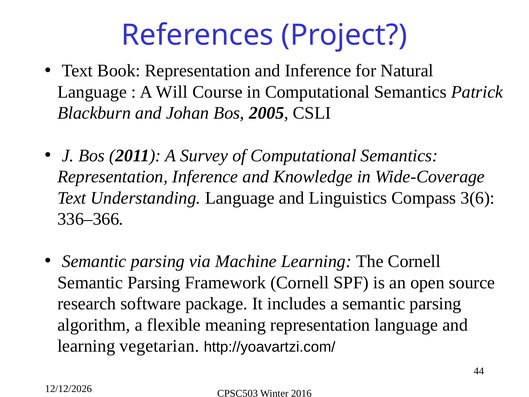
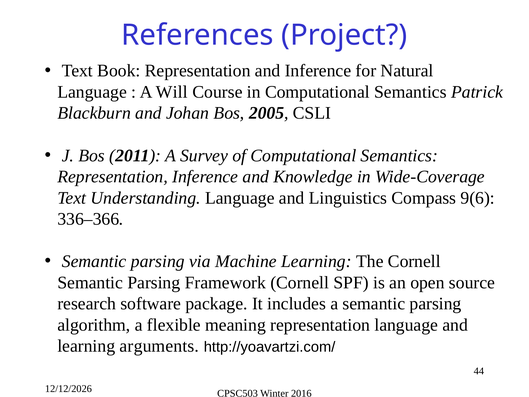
3(6: 3(6 -> 9(6
vegetarian: vegetarian -> arguments
